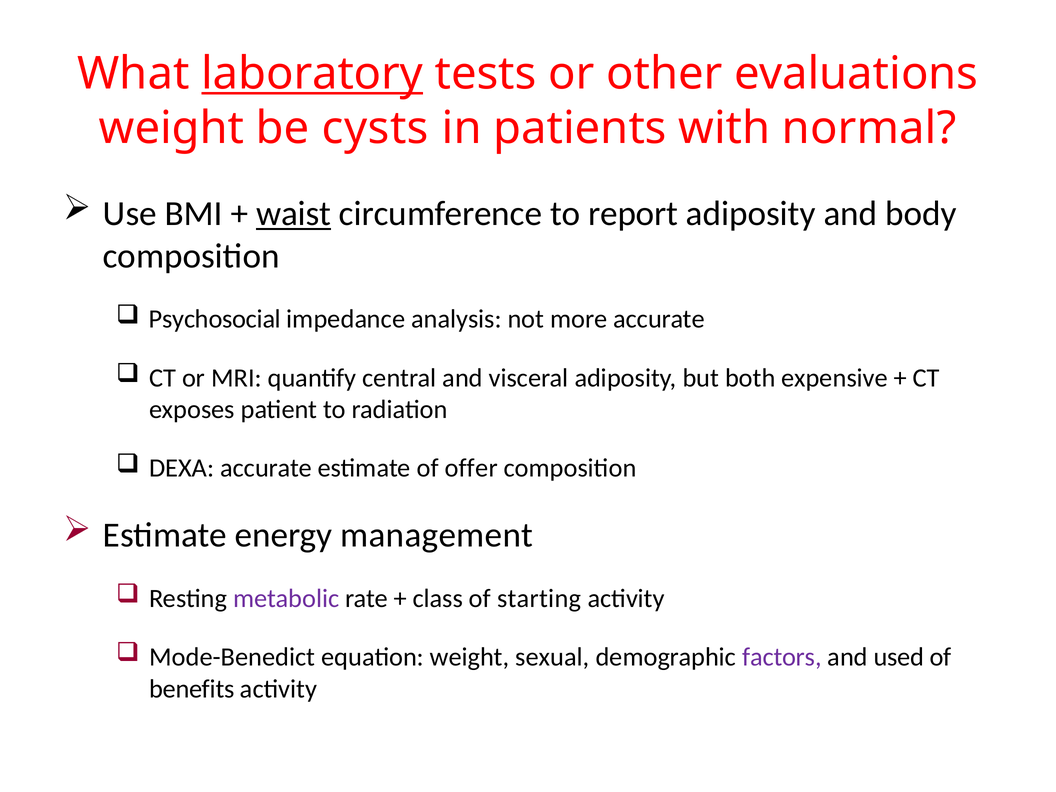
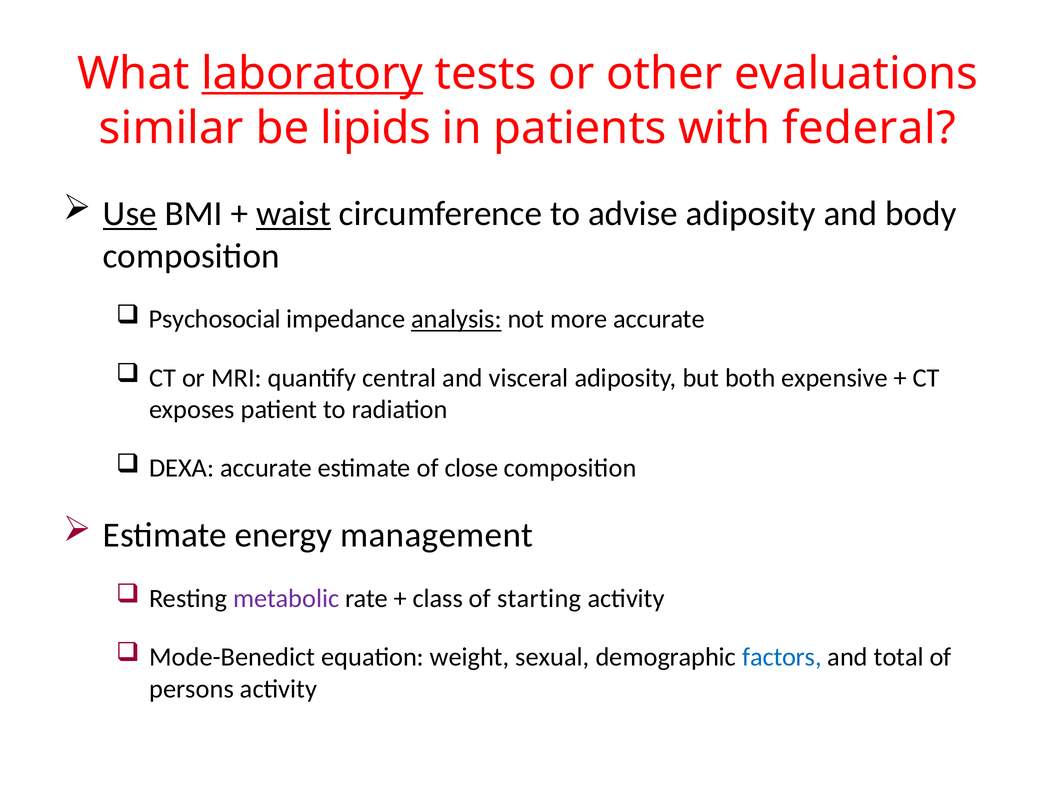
weight at (172, 128): weight -> similar
cysts: cysts -> lipids
normal: normal -> federal
Use underline: none -> present
report: report -> advise
analysis underline: none -> present
offer: offer -> close
factors colour: purple -> blue
used: used -> total
benefits: benefits -> persons
